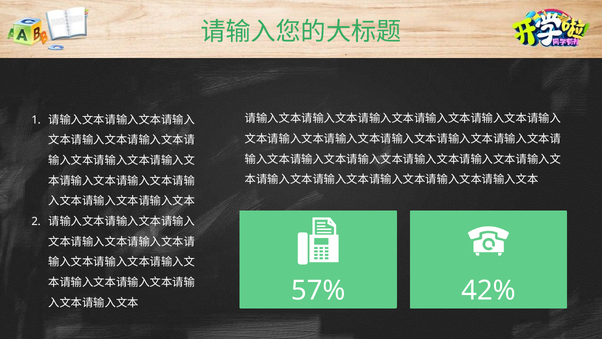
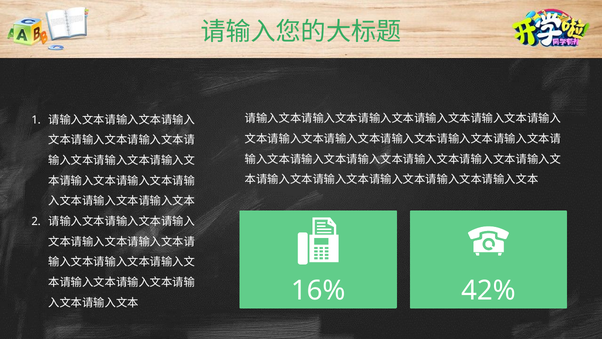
57%: 57% -> 16%
